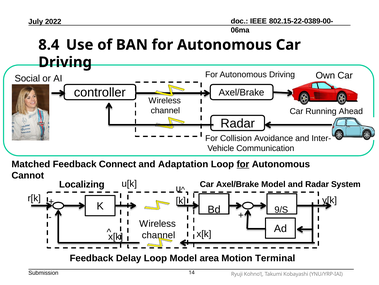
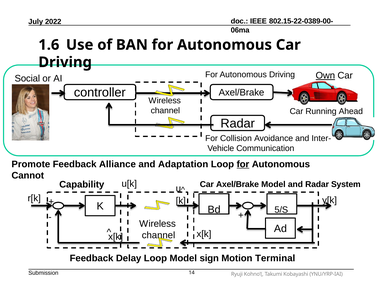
8.4: 8.4 -> 1.6
Own underline: none -> present
Matched: Matched -> Promote
Connect: Connect -> Alliance
Localizing: Localizing -> Capability
9/S: 9/S -> 5/S
area: area -> sign
